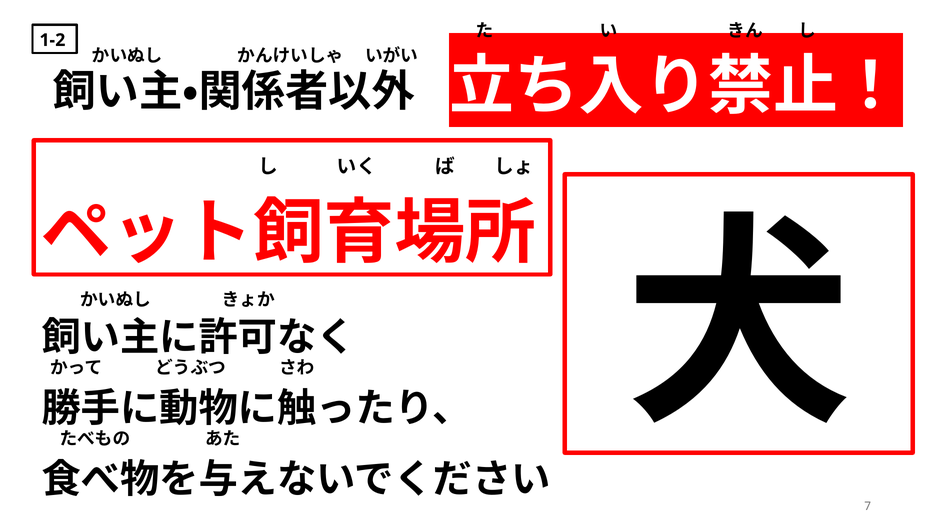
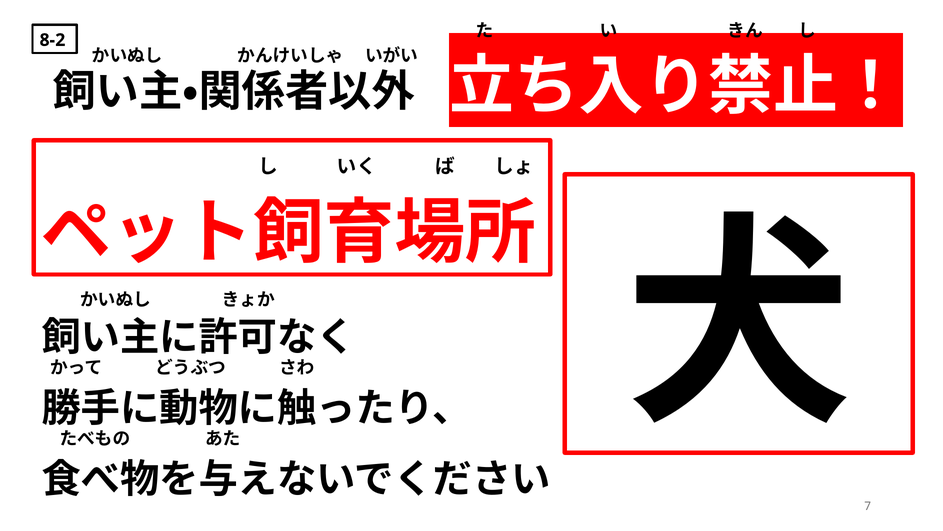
1-2: 1-2 -> 8-2
